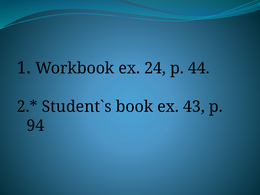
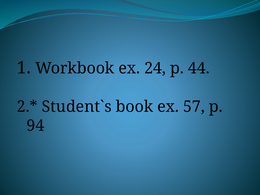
43: 43 -> 57
